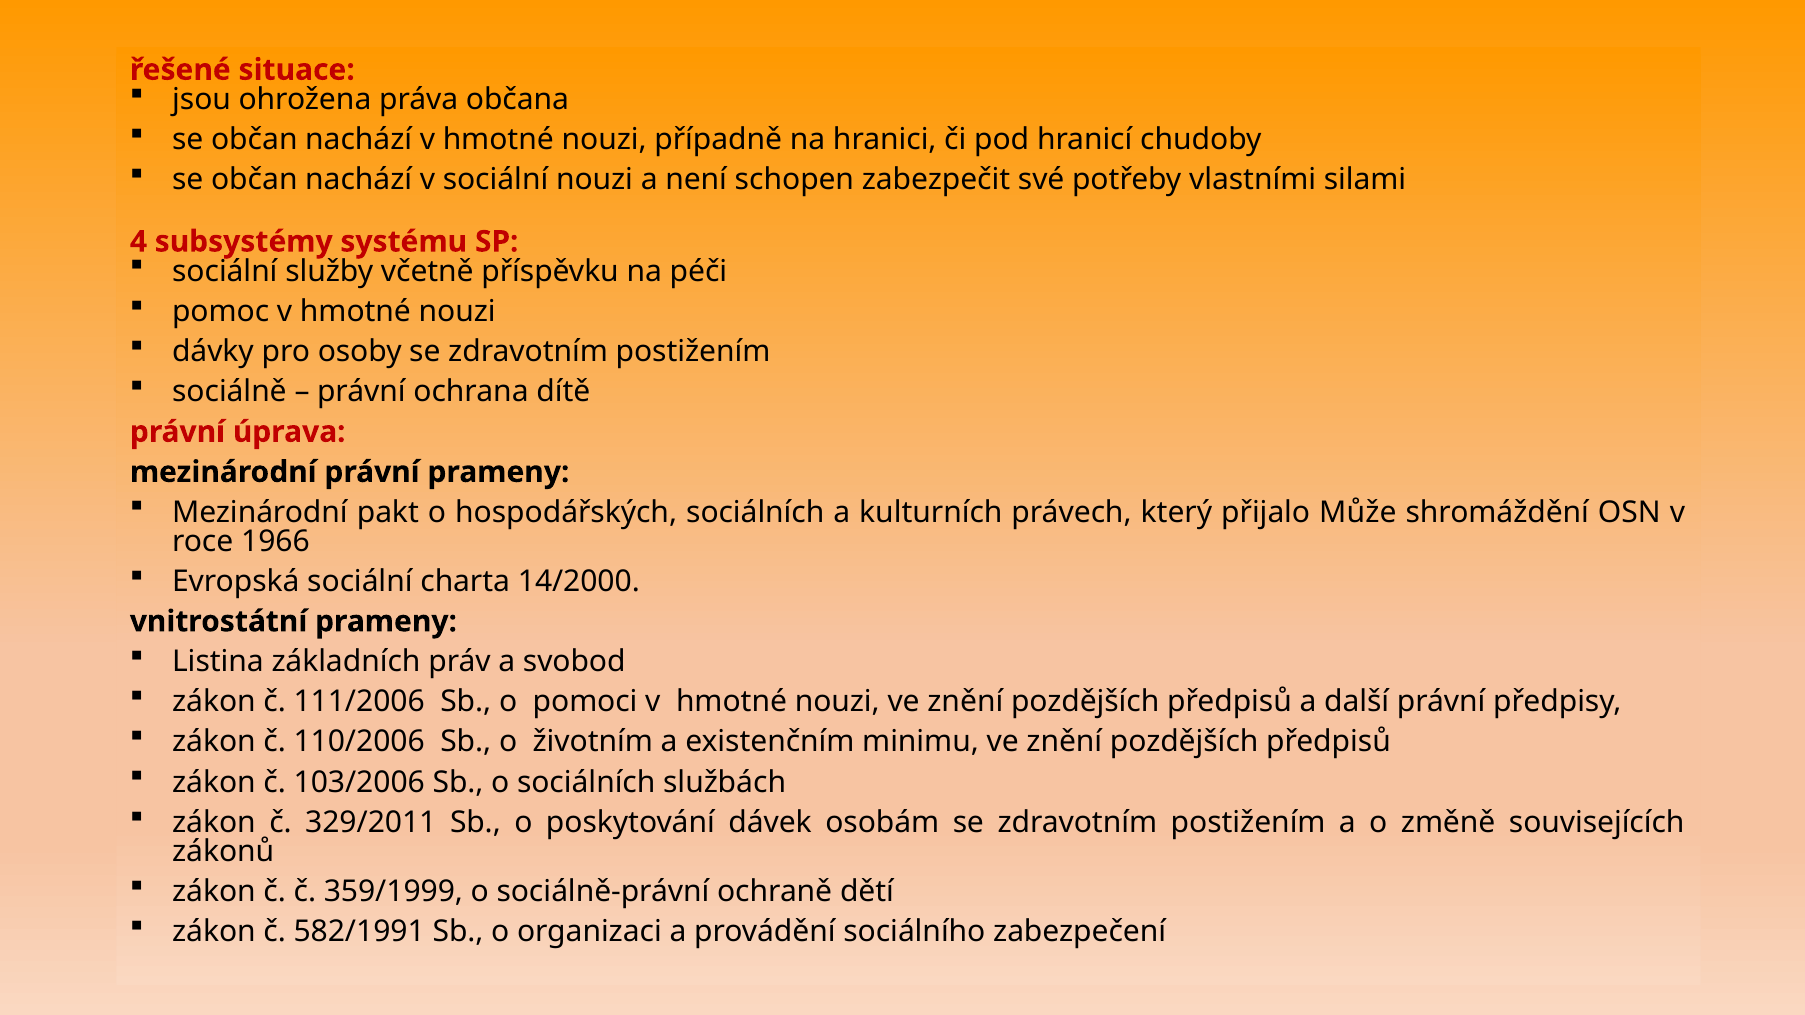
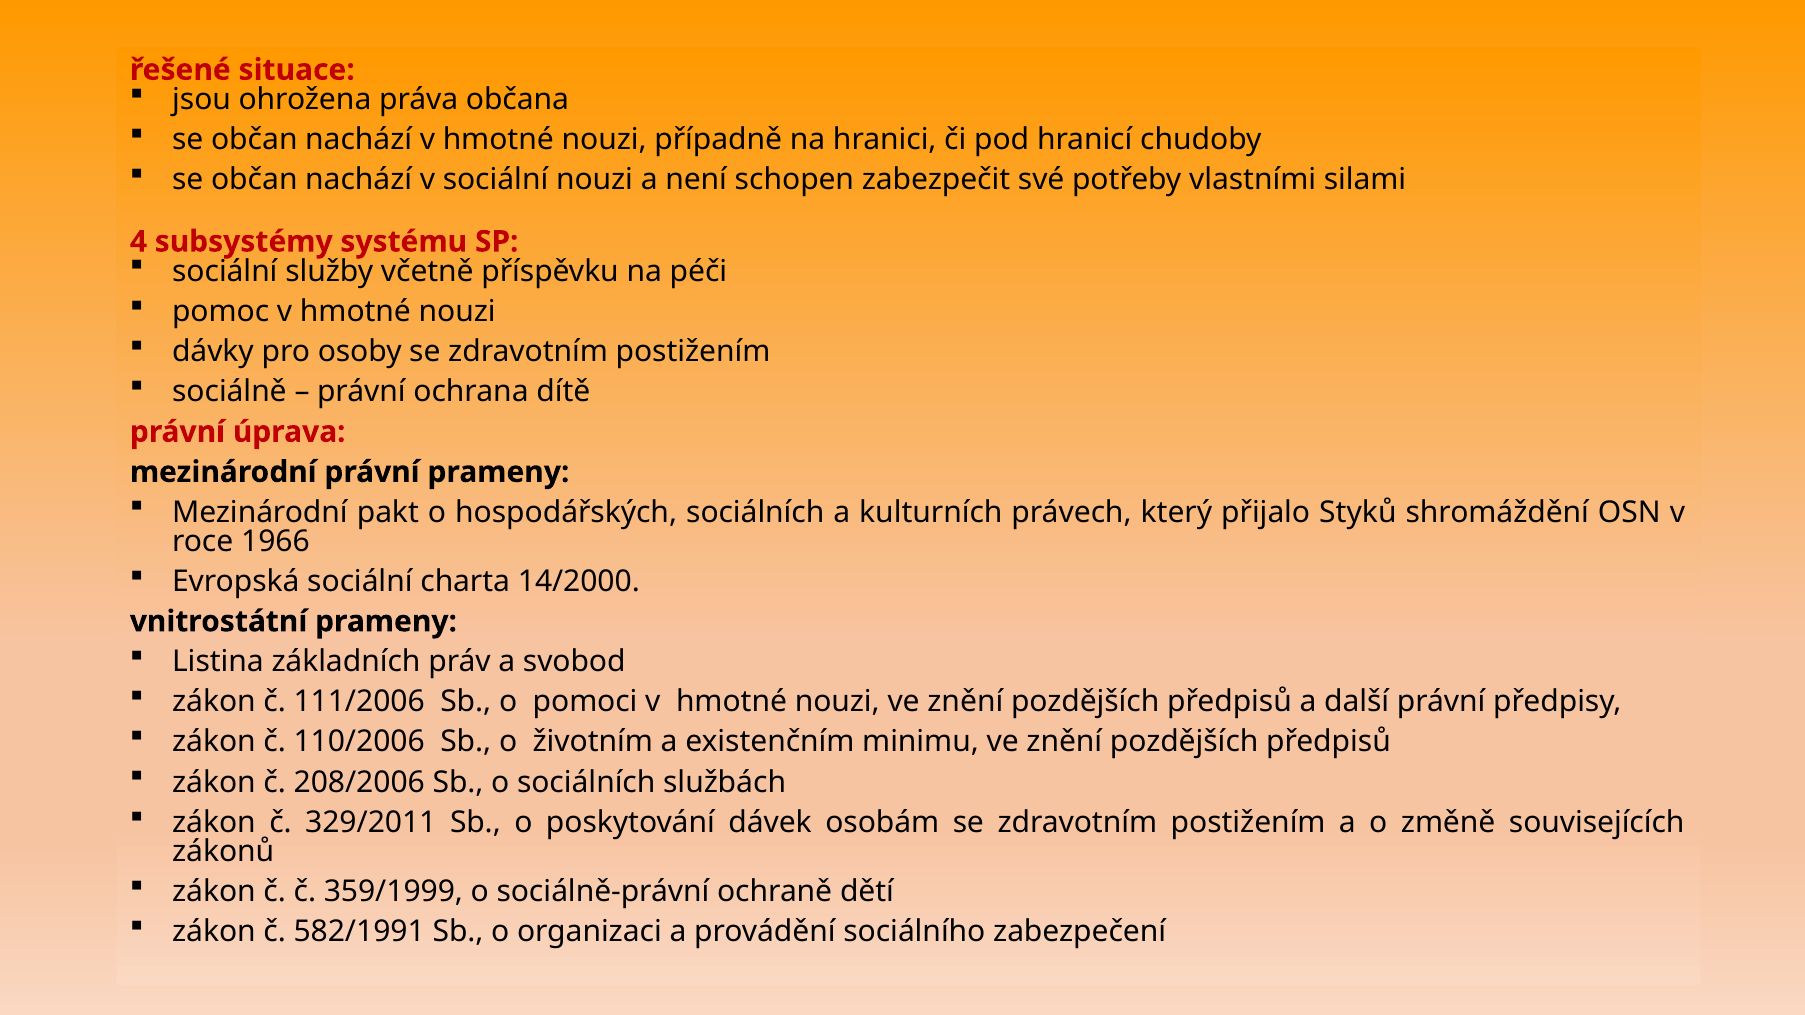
Může: Může -> Styků
103/2006: 103/2006 -> 208/2006
